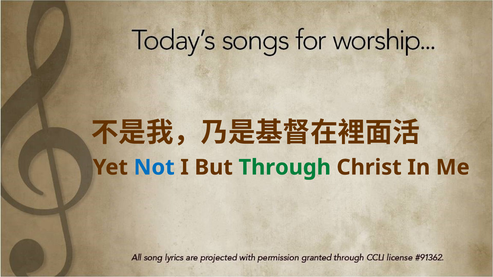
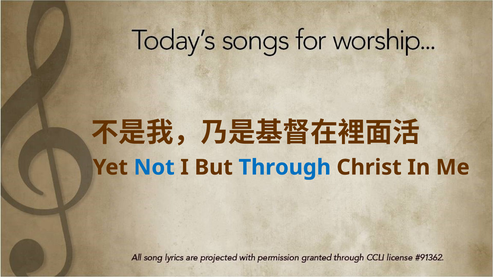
Through colour: green -> blue
